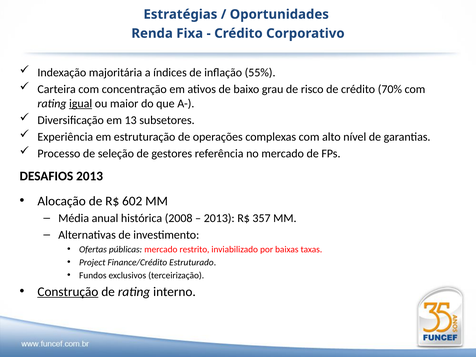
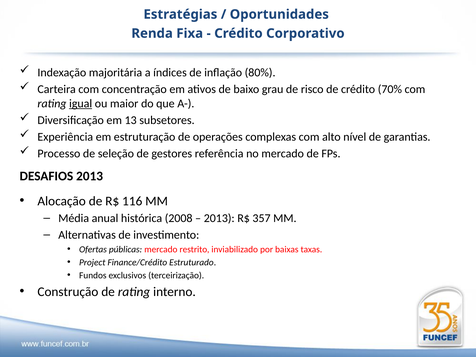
55%: 55% -> 80%
602: 602 -> 116
Construção underline: present -> none
